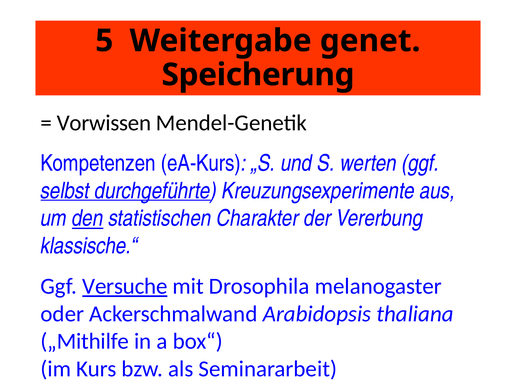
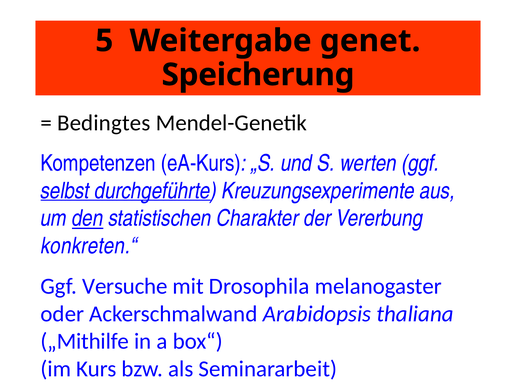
Vorwissen: Vorwissen -> Bedingtes
klassische.“: klassische.“ -> konkreten.“
Versuche underline: present -> none
